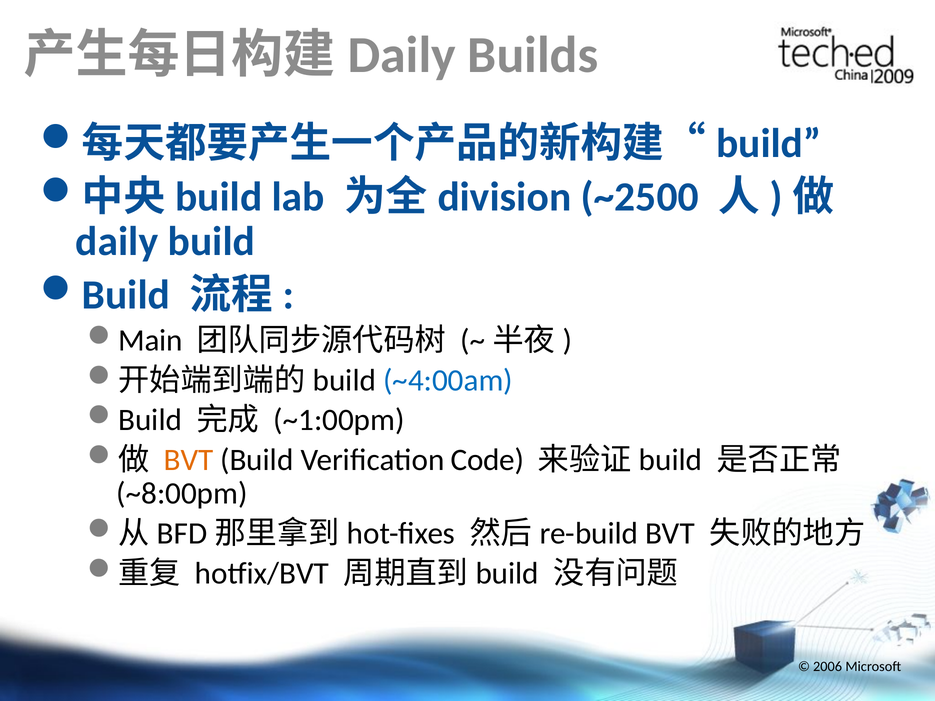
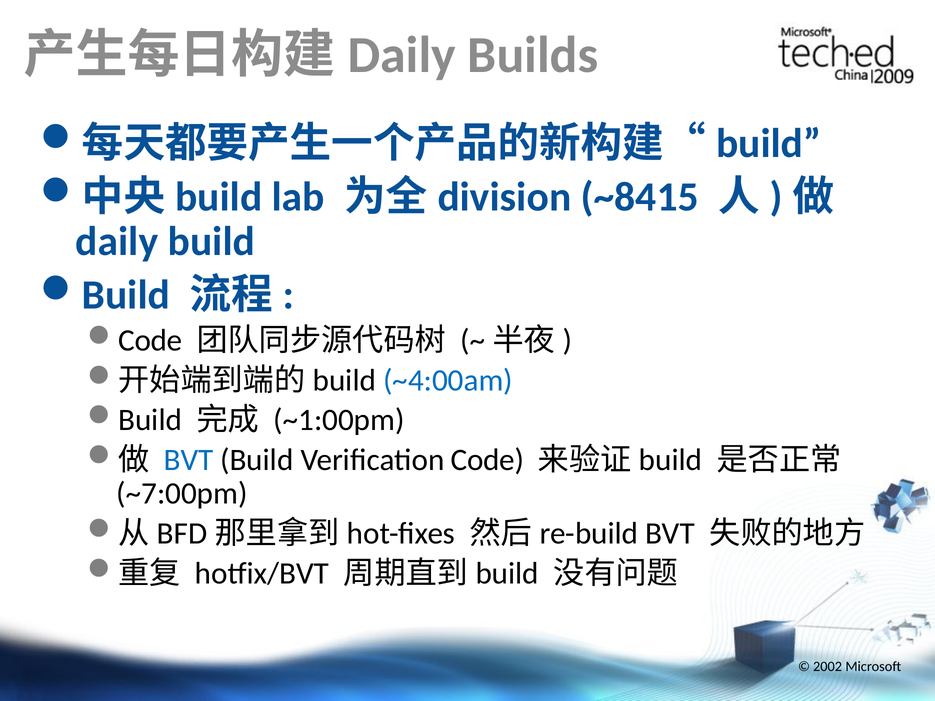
~2500: ~2500 -> ~8415
Main at (150, 341): Main -> Code
BVT at (189, 460) colour: orange -> blue
~8:00pm: ~8:00pm -> ~7:00pm
2006: 2006 -> 2002
